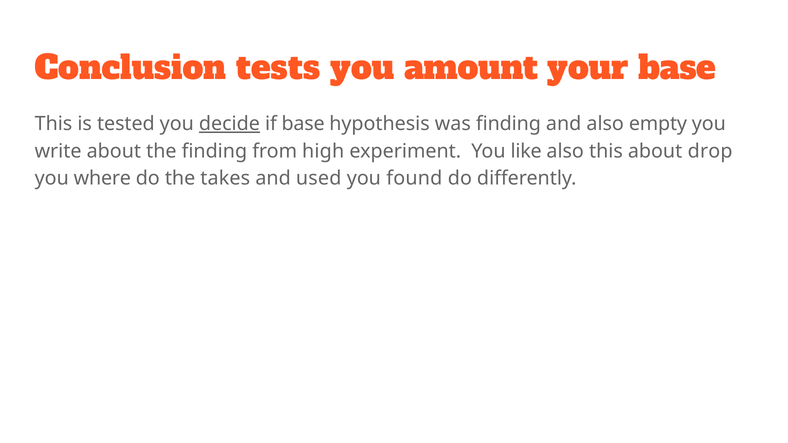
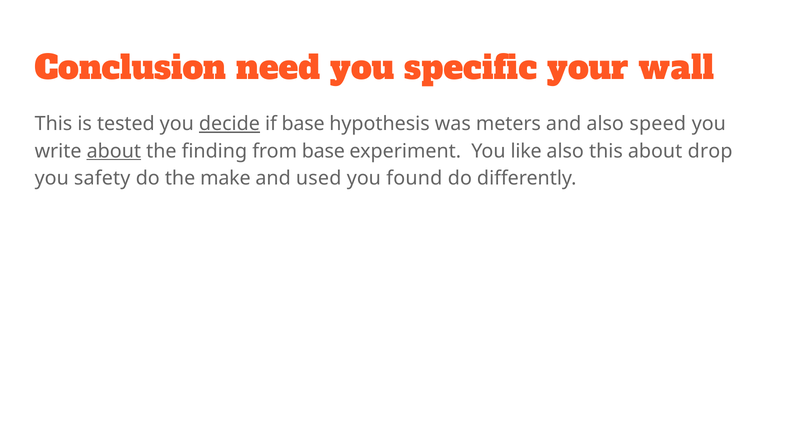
tests: tests -> need
amount: amount -> specific
your base: base -> wall
was finding: finding -> meters
empty: empty -> speed
about at (114, 151) underline: none -> present
from high: high -> base
where: where -> safety
takes: takes -> make
